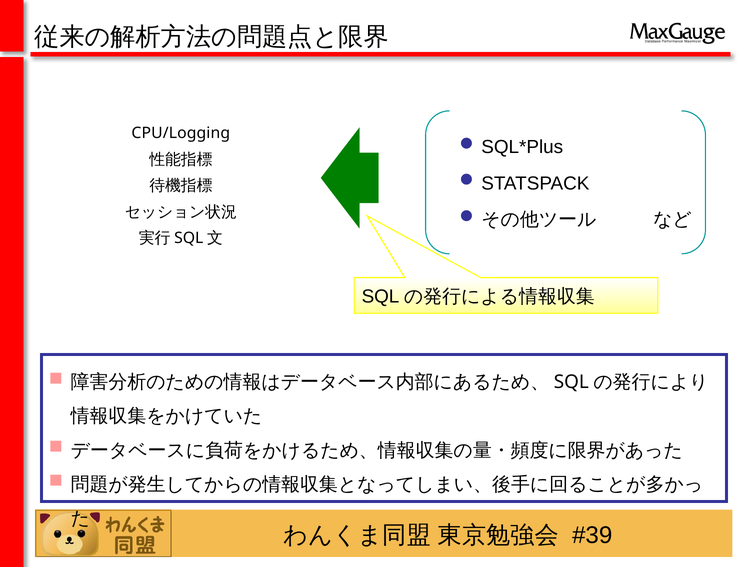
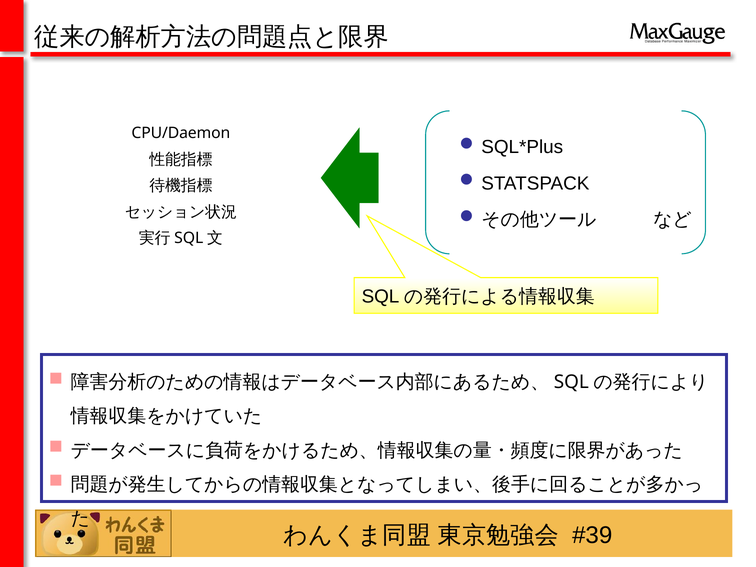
CPU/Logging: CPU/Logging -> CPU/Daemon
